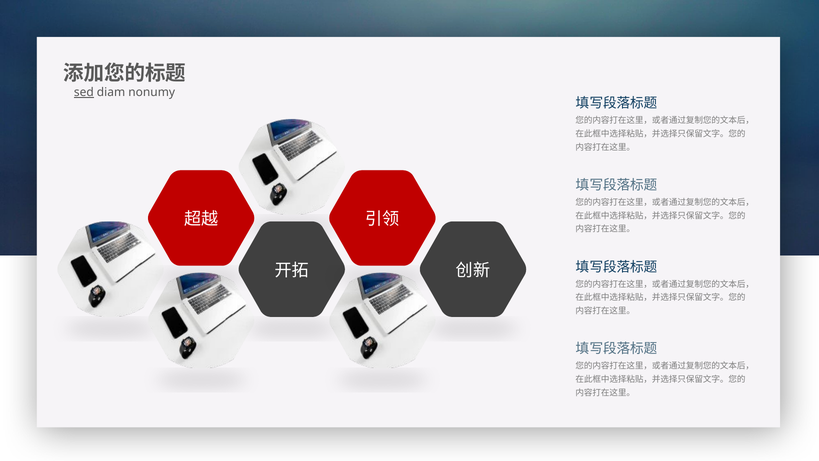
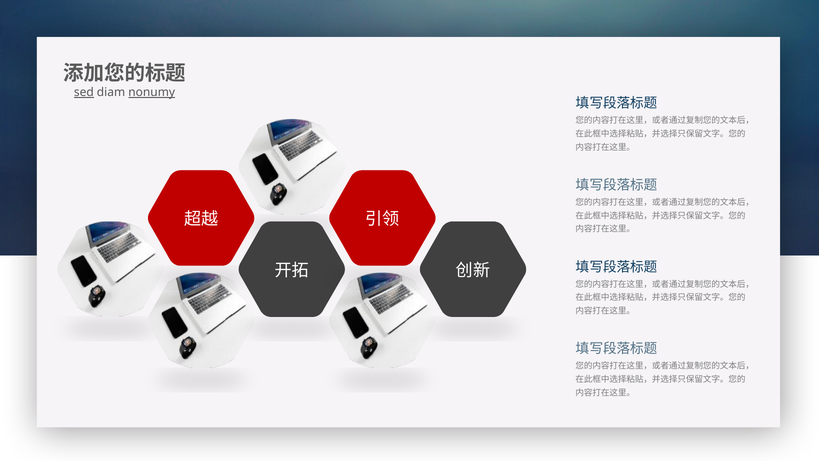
nonumy underline: none -> present
